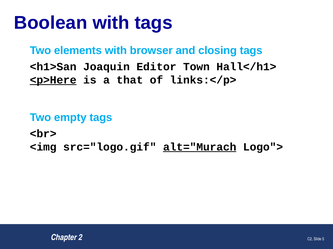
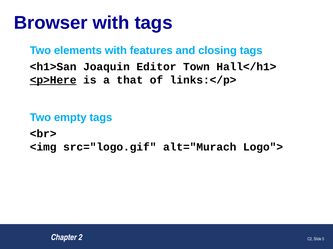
Boolean: Boolean -> Browser
browser: browser -> features
alt="Murach underline: present -> none
